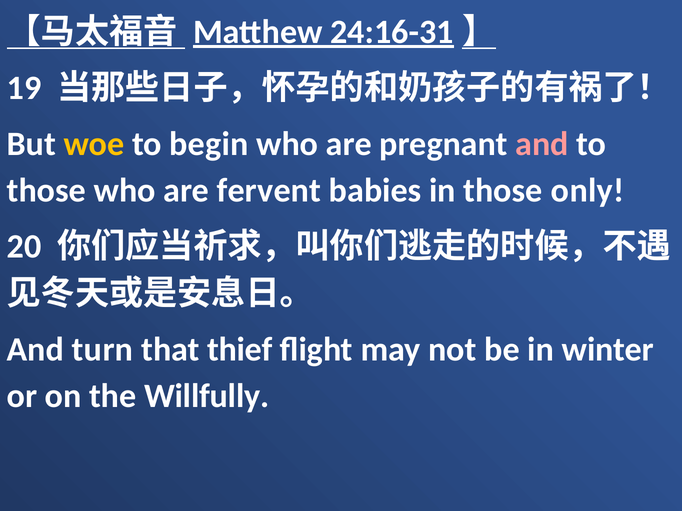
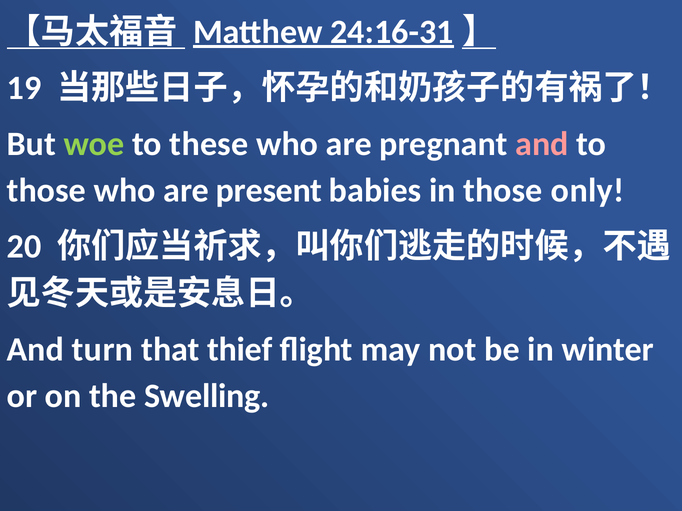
woe colour: yellow -> light green
begin: begin -> these
fervent: fervent -> present
Willfully: Willfully -> Swelling
